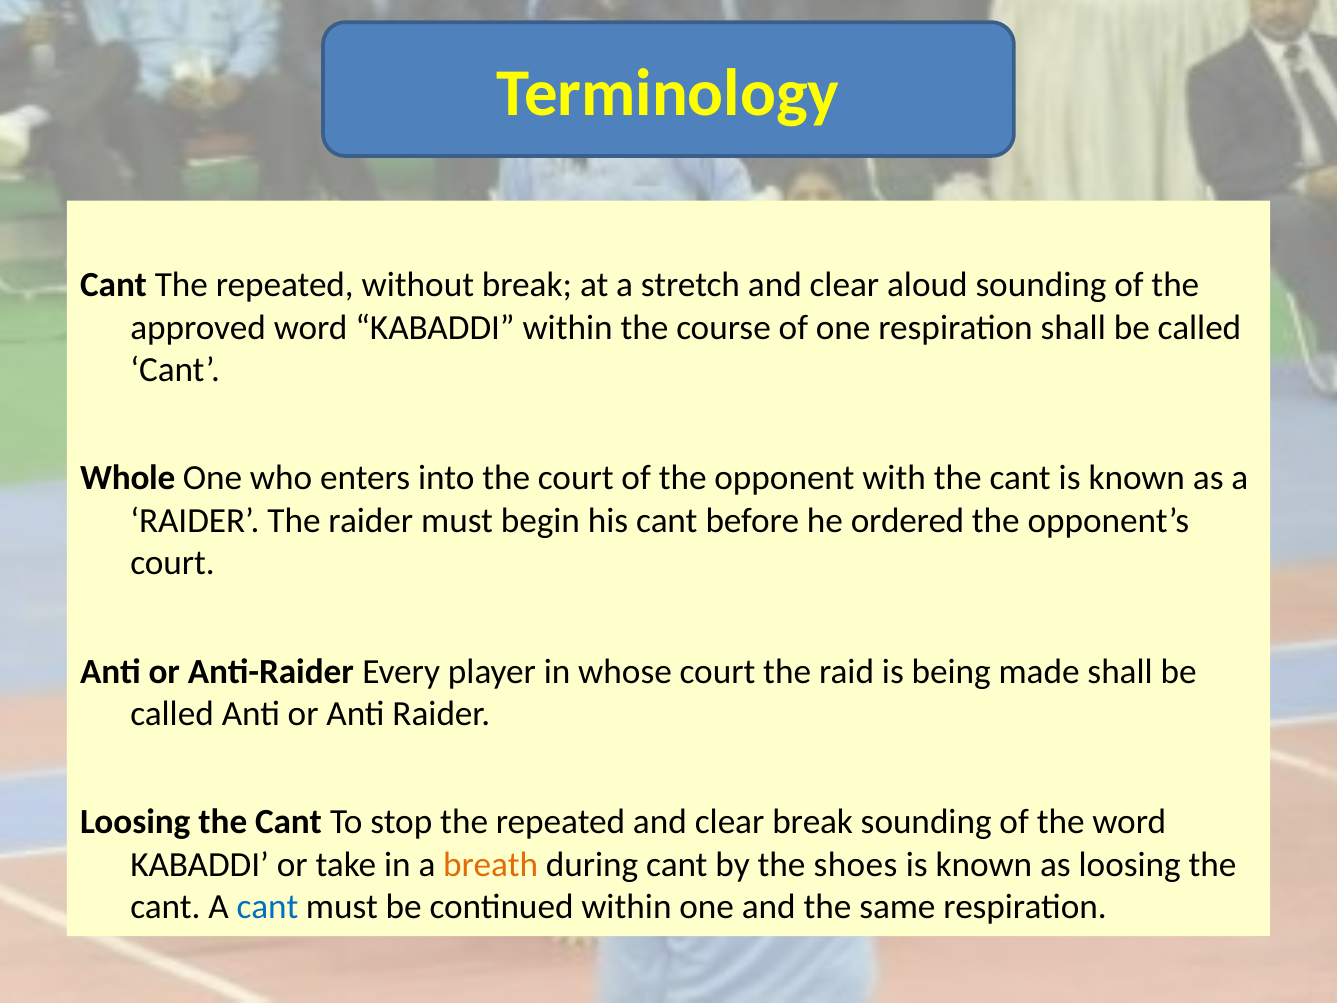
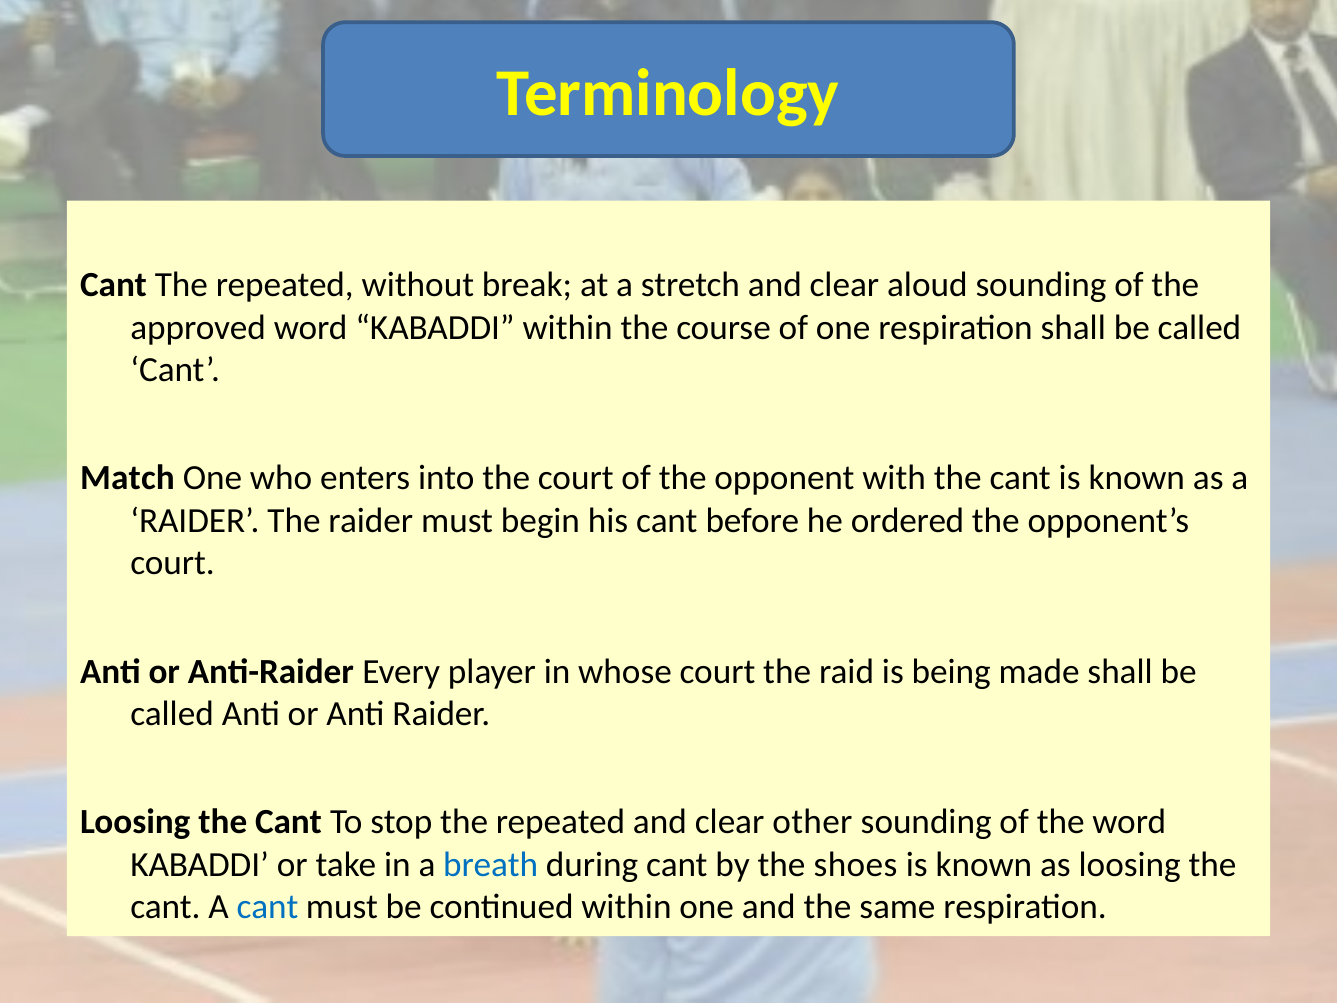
Whole: Whole -> Match
clear break: break -> other
breath colour: orange -> blue
